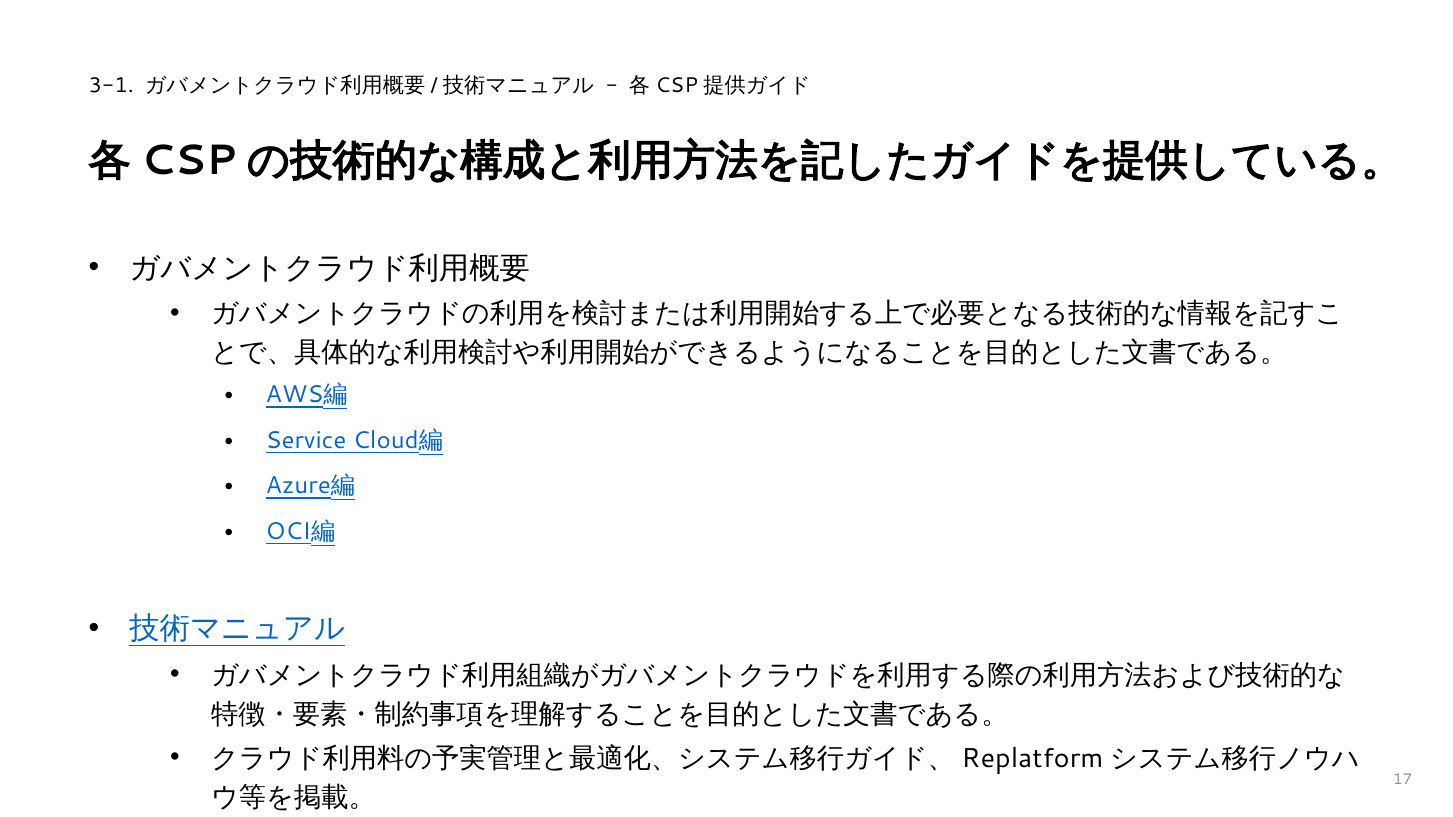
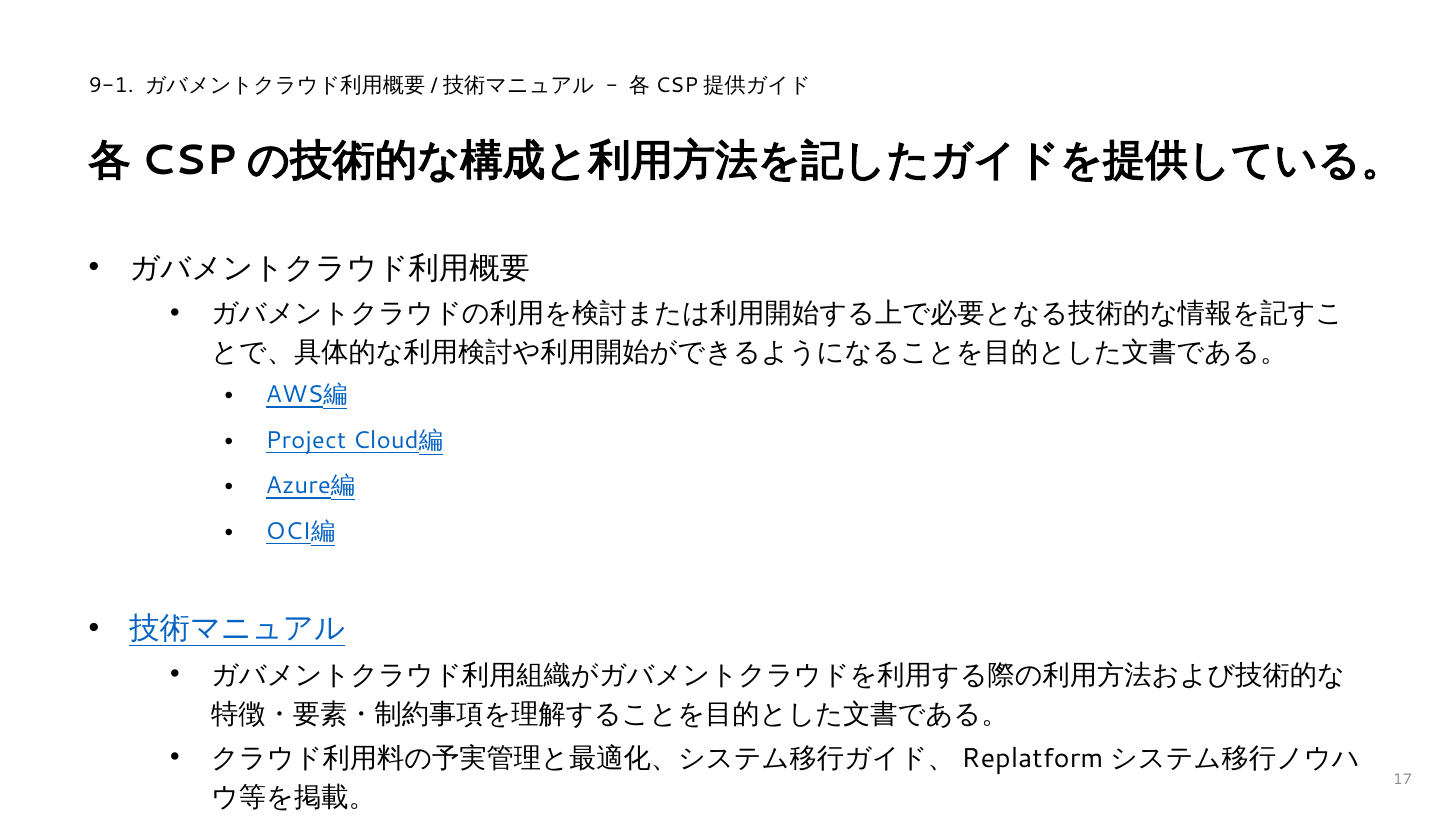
3-1: 3-1 -> 9-1
Service: Service -> Project
